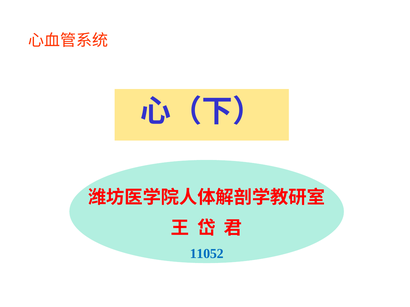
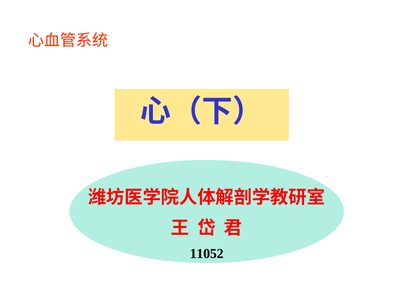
11052 colour: blue -> black
